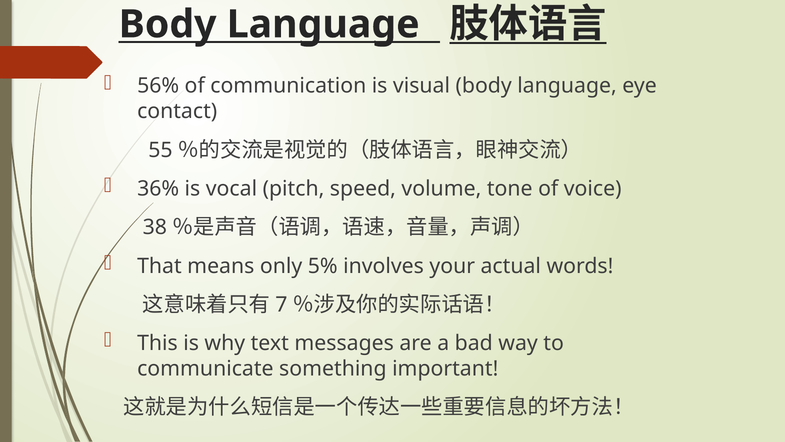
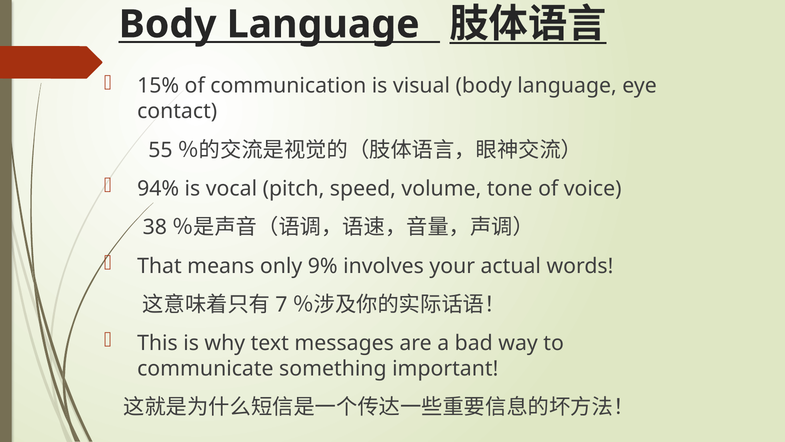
56%: 56% -> 15%
36%: 36% -> 94%
5%: 5% -> 9%
